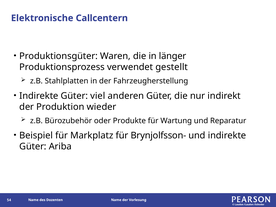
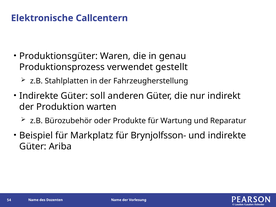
länger: länger -> genau
viel: viel -> soll
wieder: wieder -> warten
